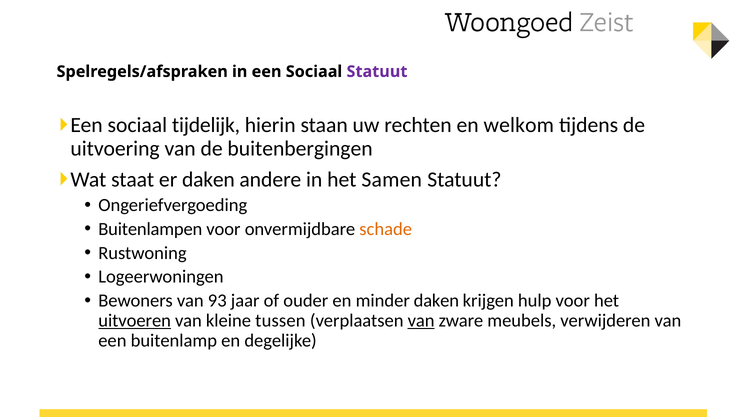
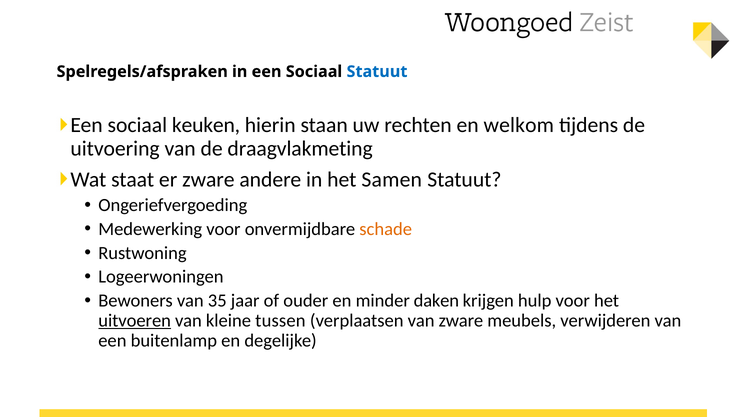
Statuut at (377, 72) colour: purple -> blue
tijdelijk: tijdelijk -> keuken
buitenbergingen: buitenbergingen -> draagvlakmeting
er daken: daken -> zware
Buitenlampen: Buitenlampen -> Medewerking
93: 93 -> 35
van at (421, 321) underline: present -> none
